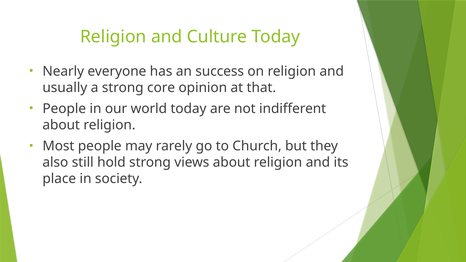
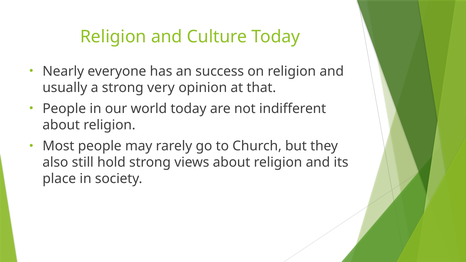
core: core -> very
